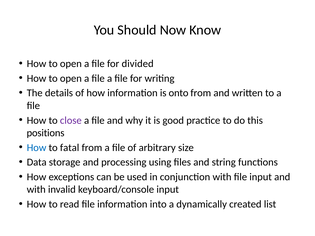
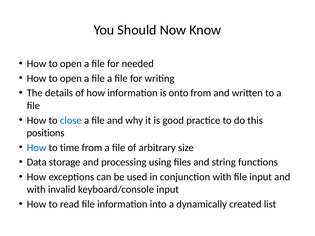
divided: divided -> needed
close colour: purple -> blue
fatal: fatal -> time
